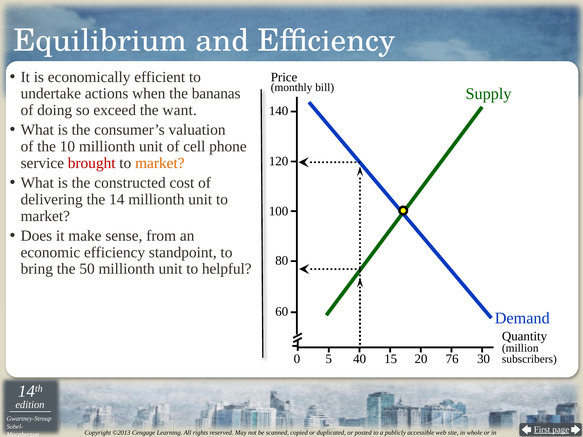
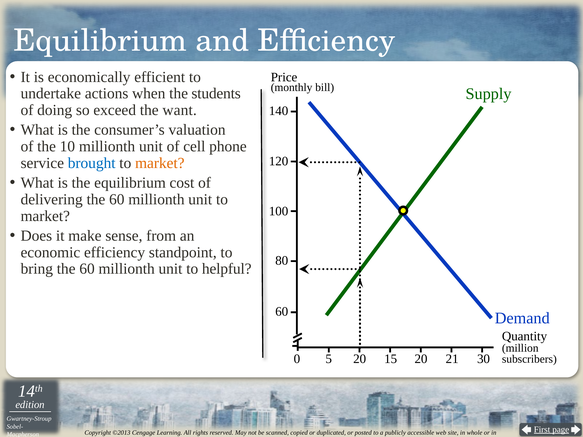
bananas: bananas -> students
brought colour: red -> blue
the constructed: constructed -> equilibrium
delivering the 14: 14 -> 60
bring the 50: 50 -> 60
0 40: 40 -> 20
76: 76 -> 21
